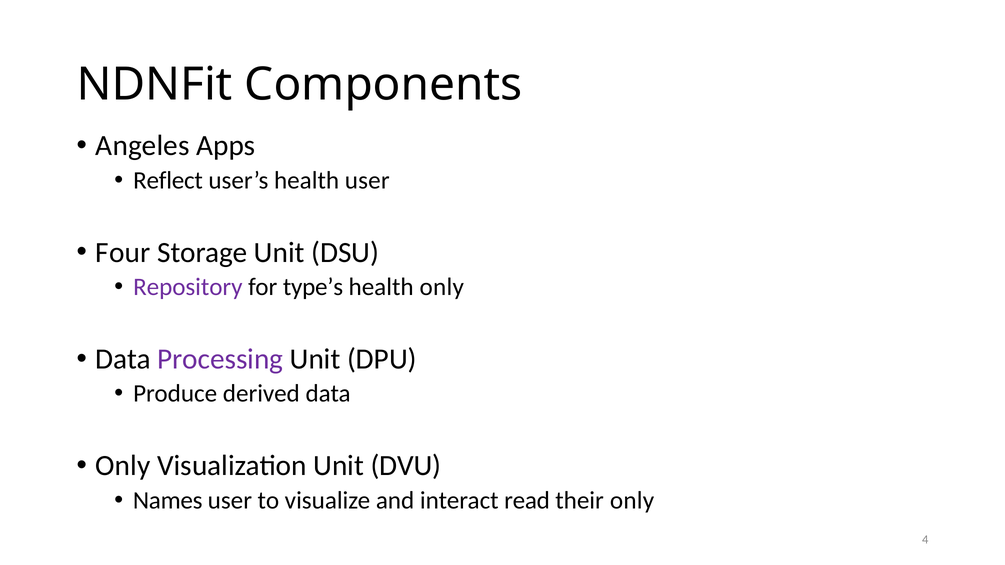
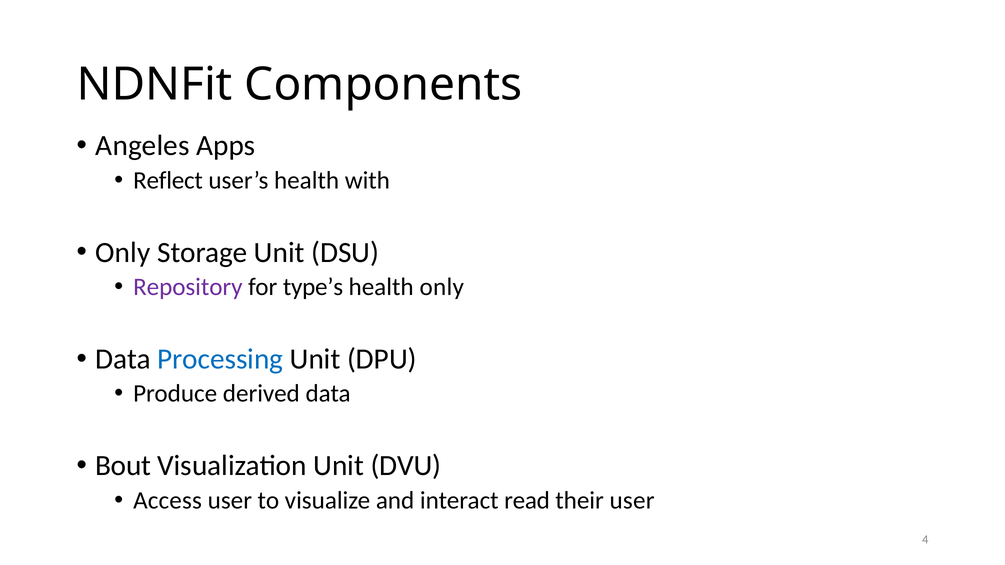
health user: user -> with
Four at (123, 253): Four -> Only
Processing colour: purple -> blue
Only at (123, 466): Only -> Bout
Names: Names -> Access
their only: only -> user
